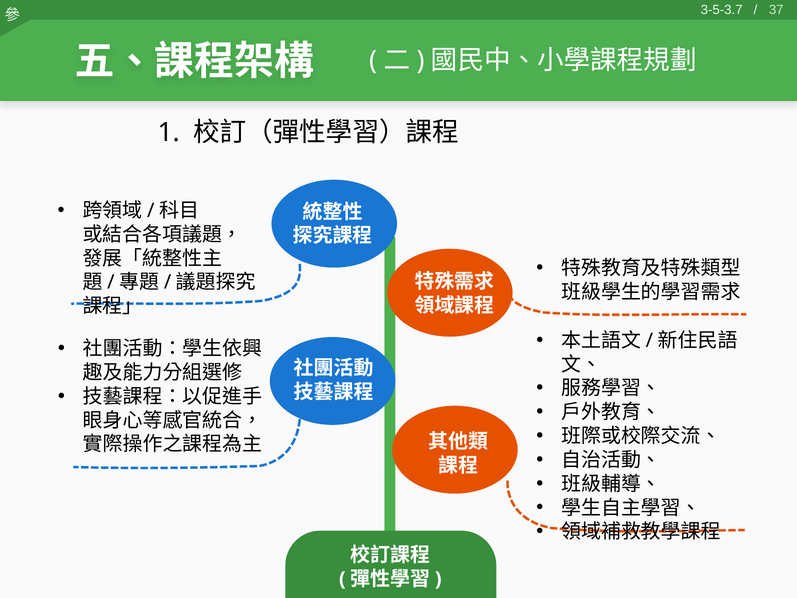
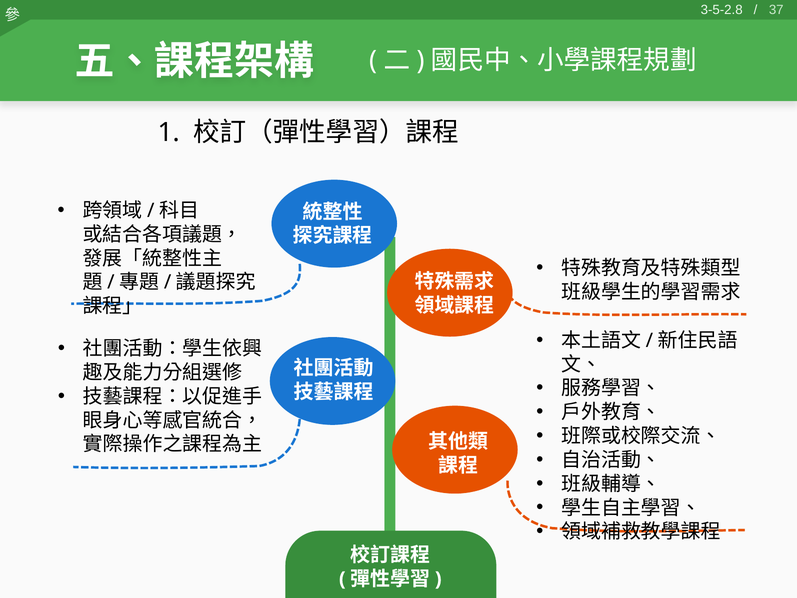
3-5-3.7: 3-5-3.7 -> 3-5-2.8
